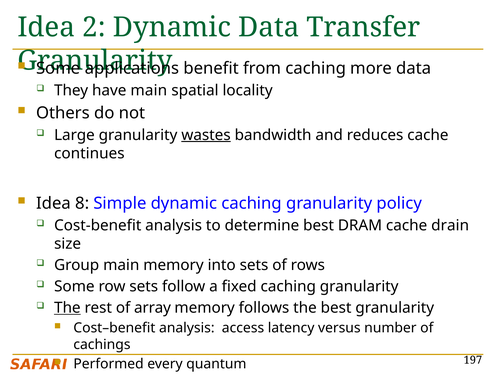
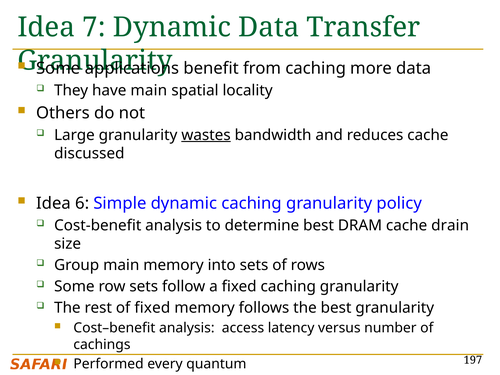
2: 2 -> 7
continues: continues -> discussed
8: 8 -> 6
The at (67, 308) underline: present -> none
of array: array -> fixed
